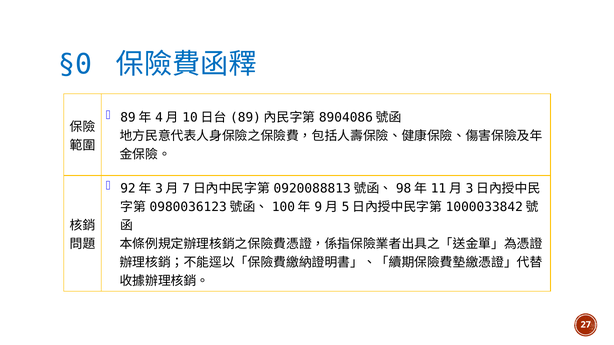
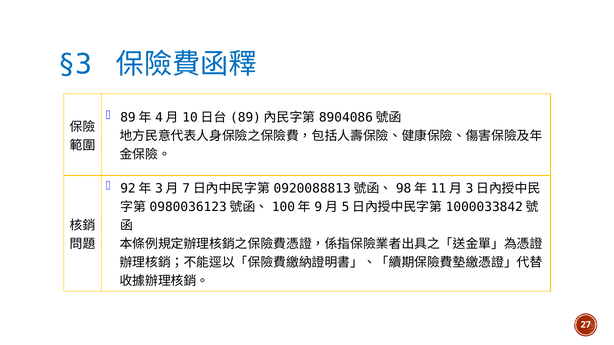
§0: §0 -> §3
